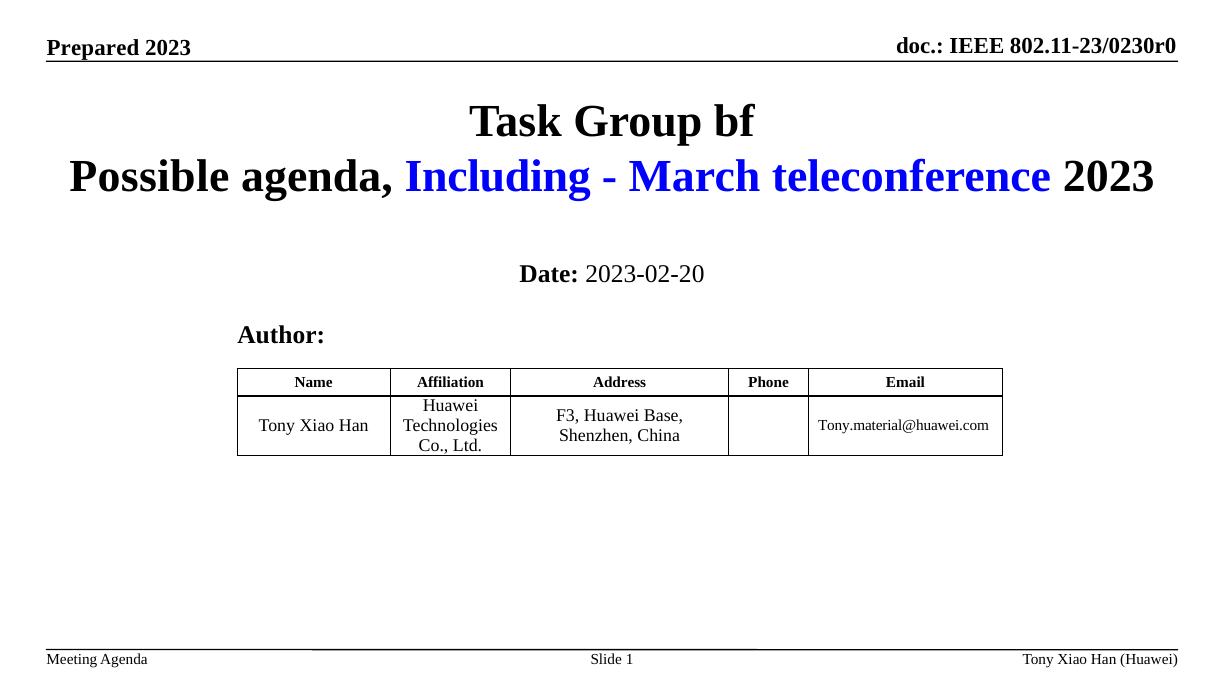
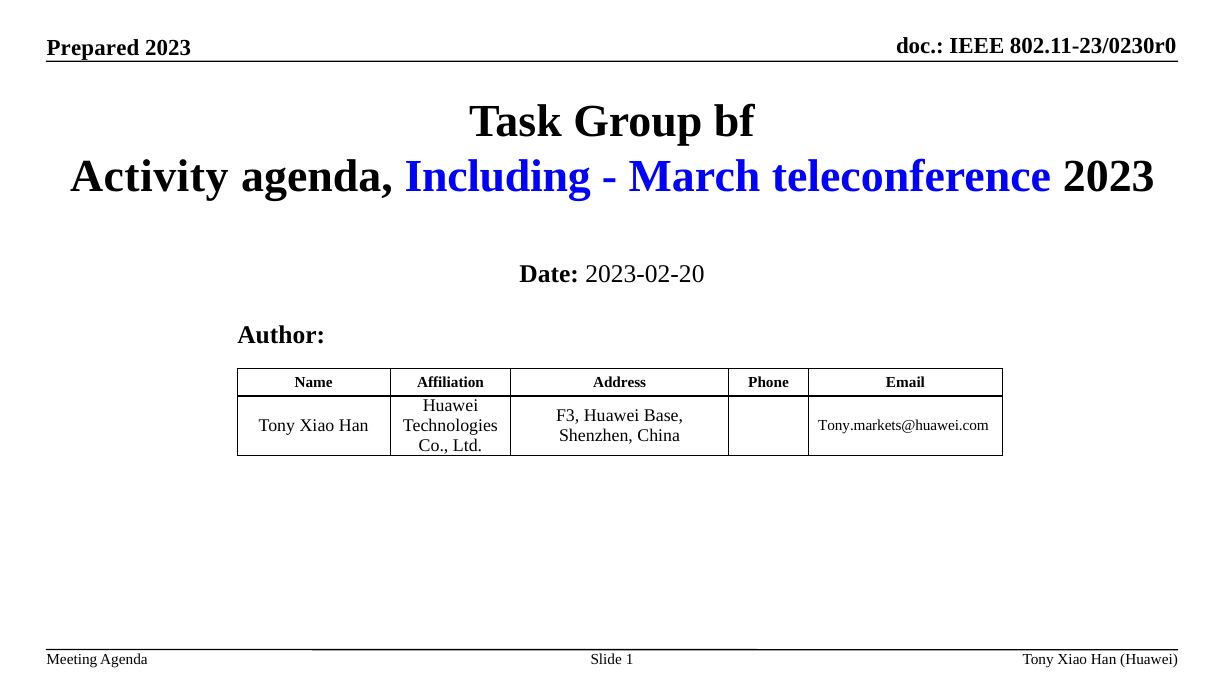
Possible: Possible -> Activity
Tony.material@huawei.com: Tony.material@huawei.com -> Tony.markets@huawei.com
